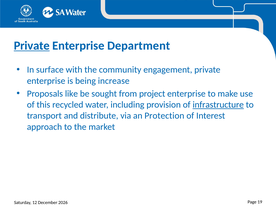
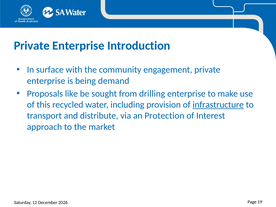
Private at (32, 46) underline: present -> none
Department: Department -> Introduction
increase: increase -> demand
project: project -> drilling
